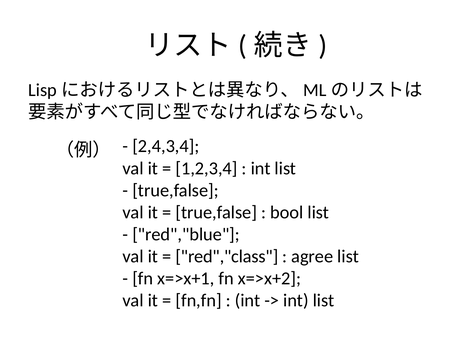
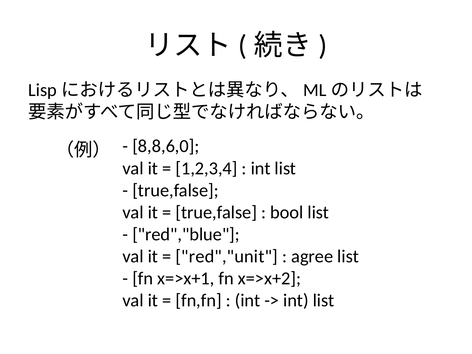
2,4,3,4: 2,4,3,4 -> 8,8,6,0
red","class: red","class -> red","unit
